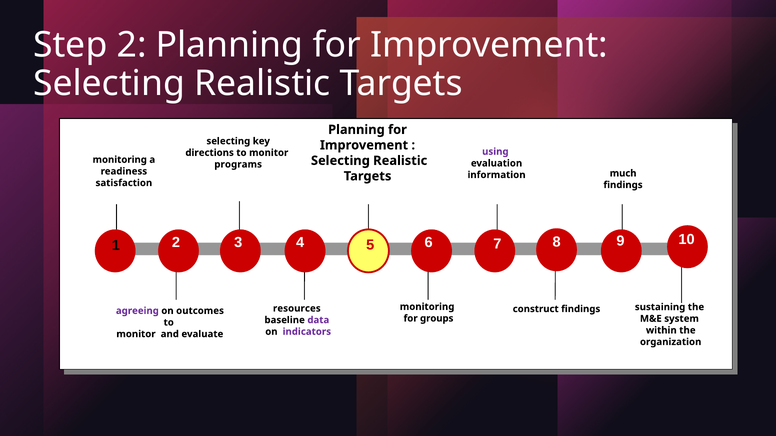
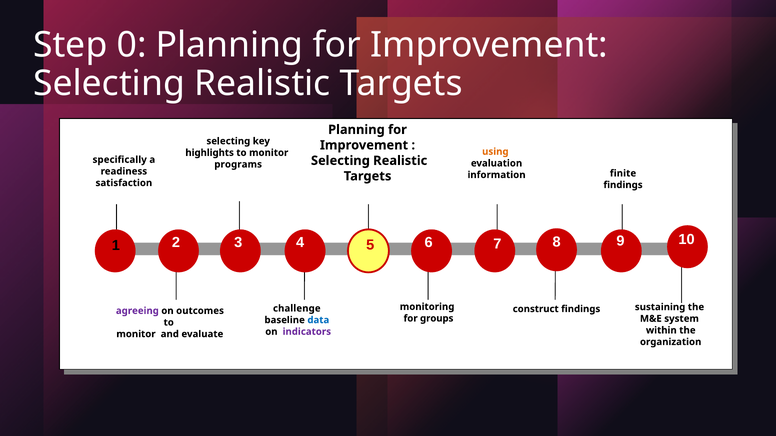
Step 2: 2 -> 0
using colour: purple -> orange
directions: directions -> highlights
monitoring at (120, 160): monitoring -> specifically
much: much -> finite
resources: resources -> challenge
data colour: purple -> blue
